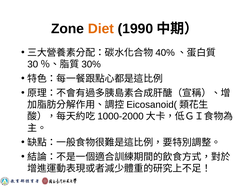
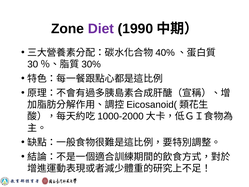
Diet colour: orange -> purple
